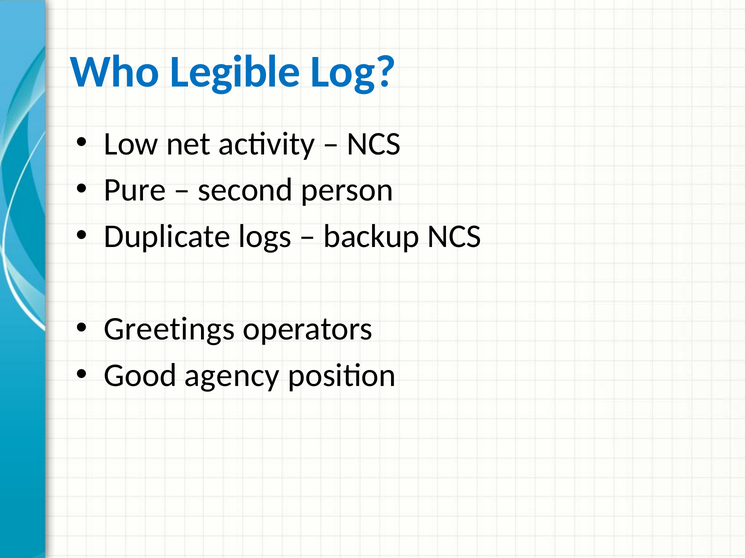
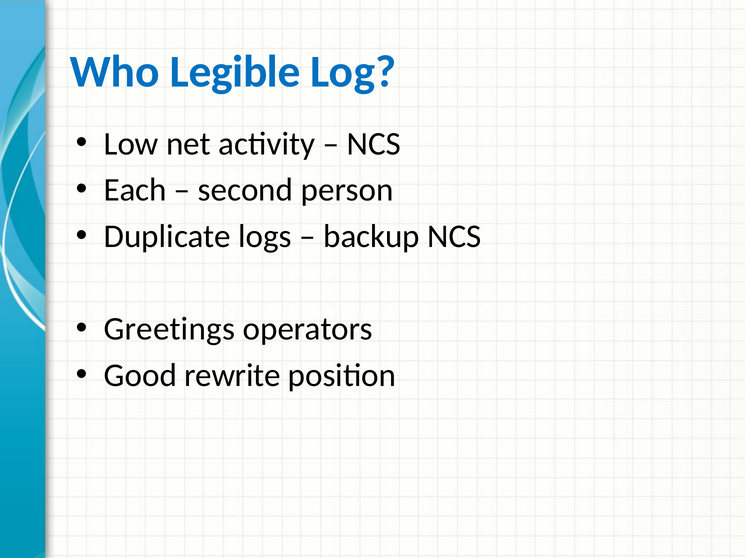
Pure: Pure -> Each
agency: agency -> rewrite
